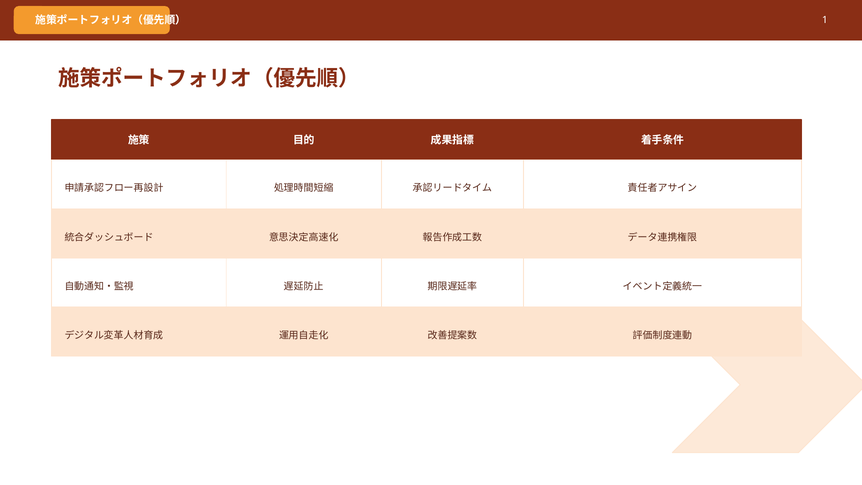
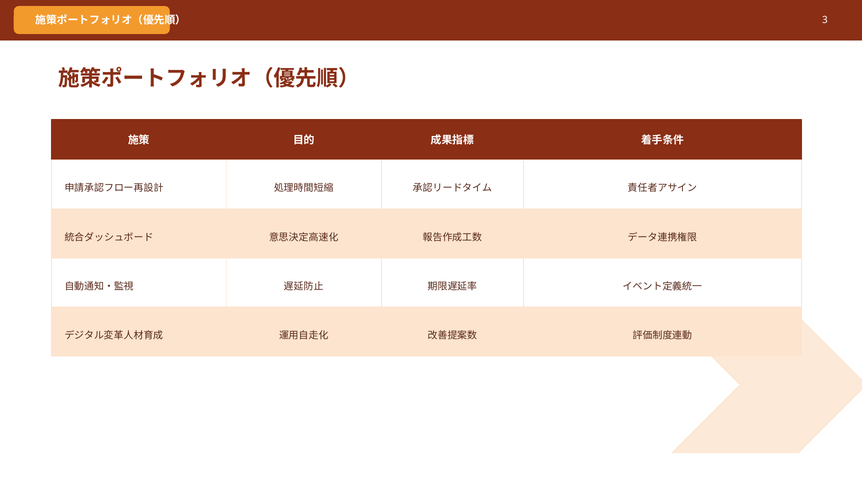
1: 1 -> 3
